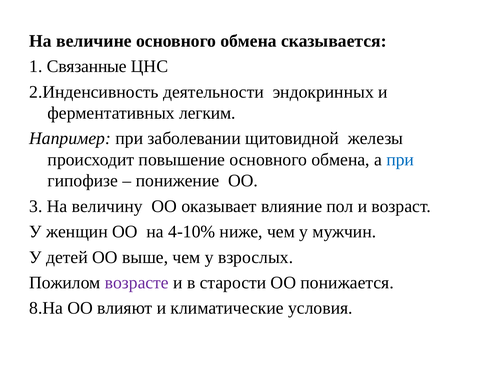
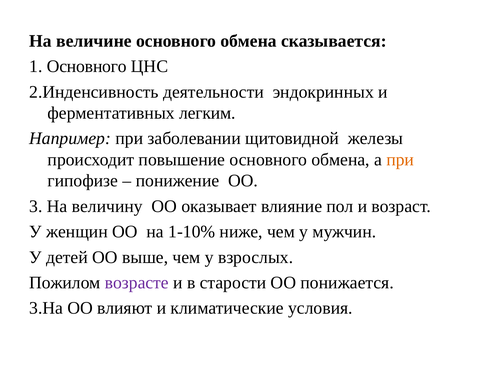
1 Связанные: Связанные -> Основного
при at (400, 160) colour: blue -> orange
4-10%: 4-10% -> 1-10%
8.На: 8.На -> 3.На
